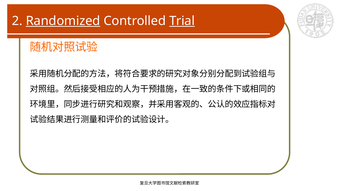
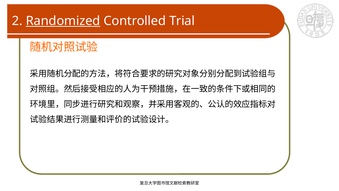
Trial underline: present -> none
